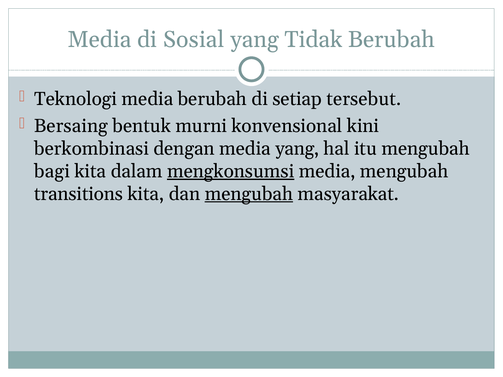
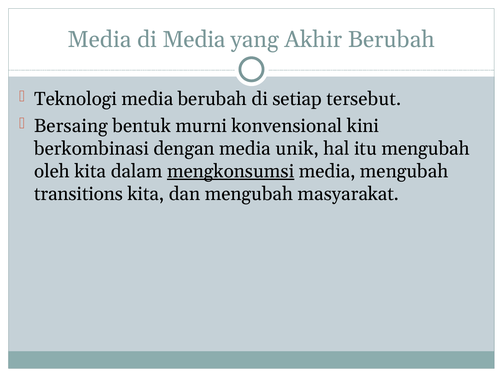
di Sosial: Sosial -> Media
Tidak: Tidak -> Akhir
media yang: yang -> unik
bagi: bagi -> oleh
mengubah at (249, 194) underline: present -> none
